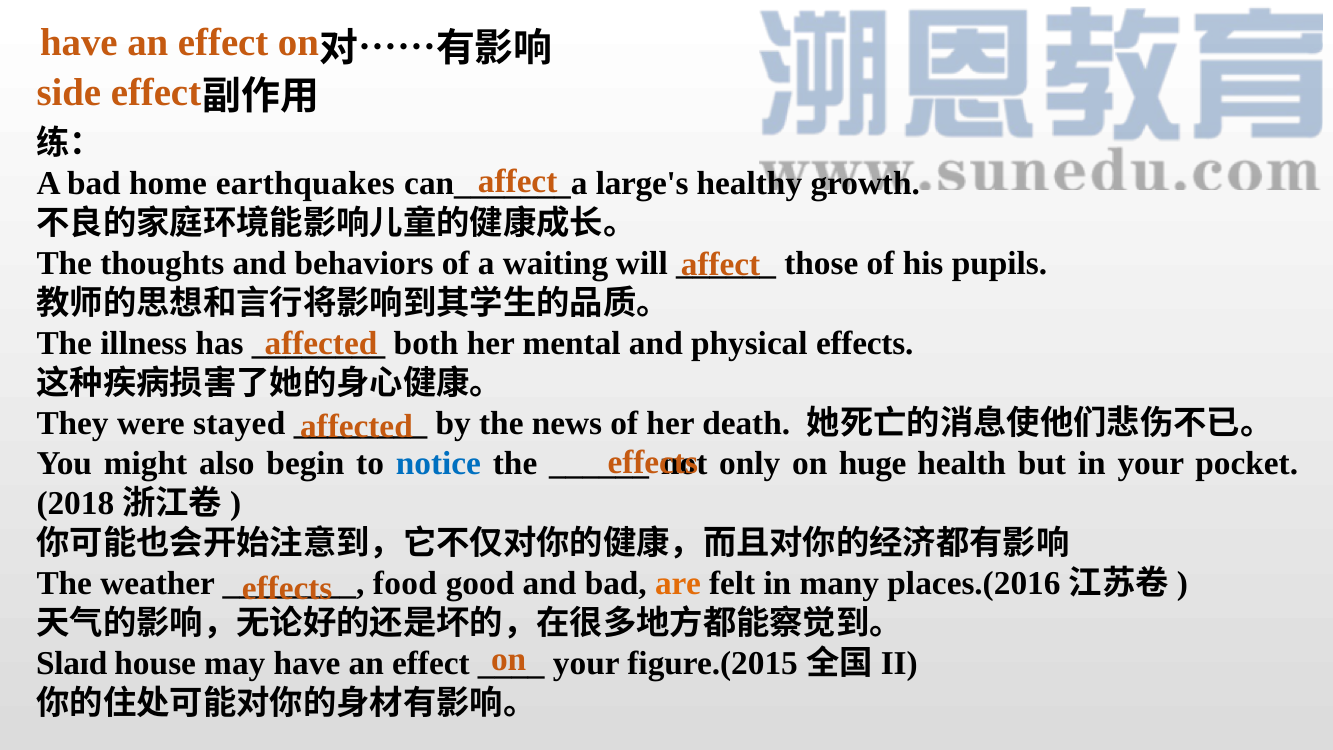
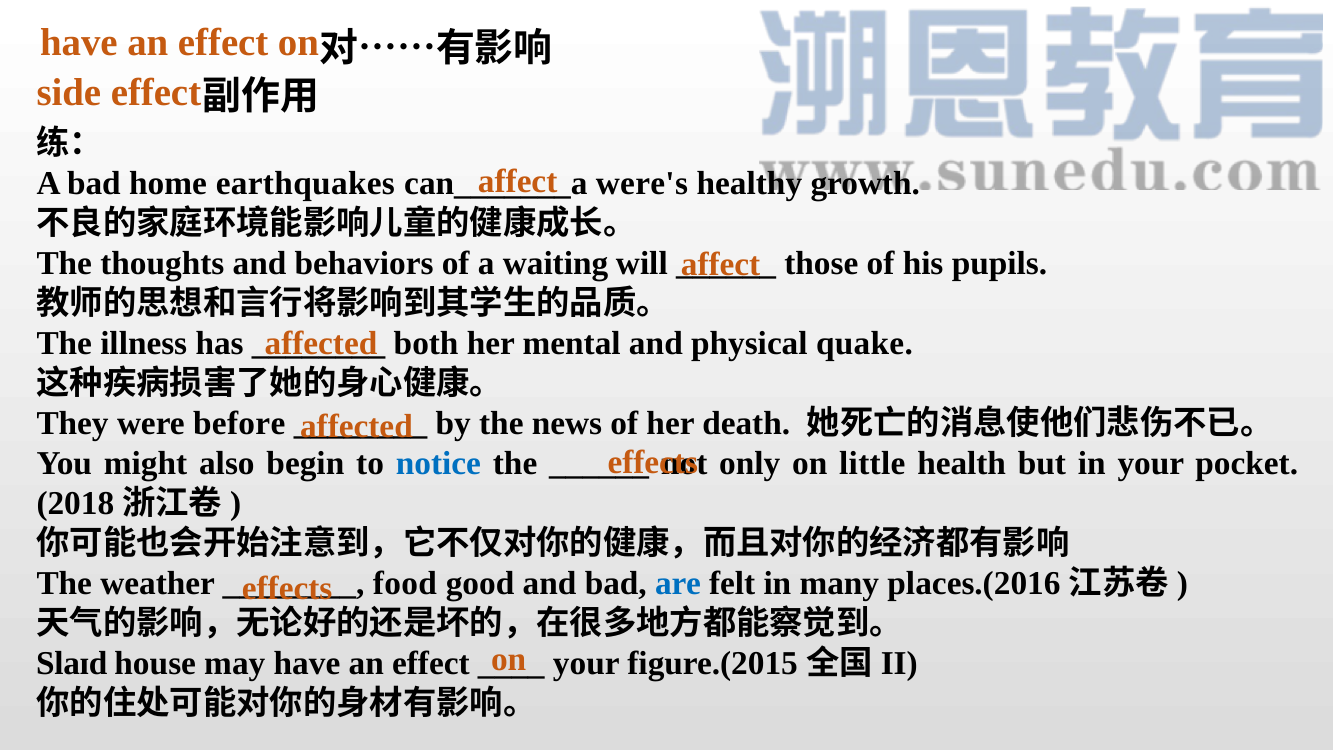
large's: large's -> were's
physical effects: effects -> quake
stayed: stayed -> before
huge: huge -> little
are colour: orange -> blue
